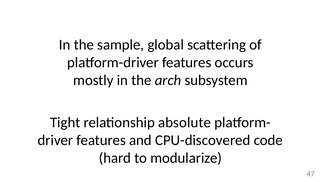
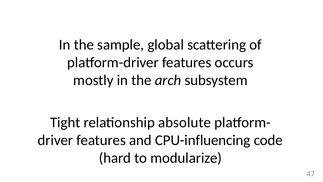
CPU-discovered: CPU-discovered -> CPU-influencing
